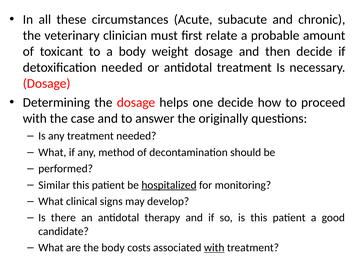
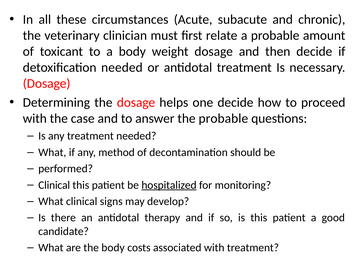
the originally: originally -> probable
Similar at (54, 185): Similar -> Clinical
with at (214, 248) underline: present -> none
